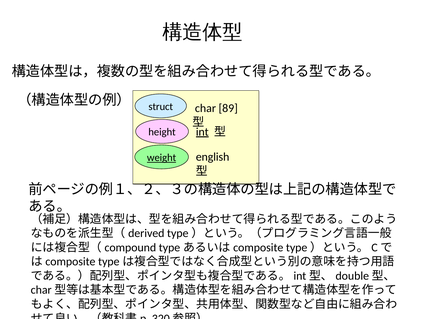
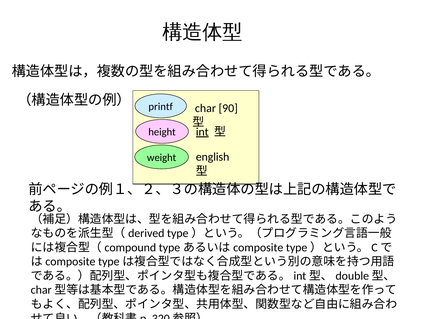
struct: struct -> printf
89: 89 -> 90
weight underline: present -> none
